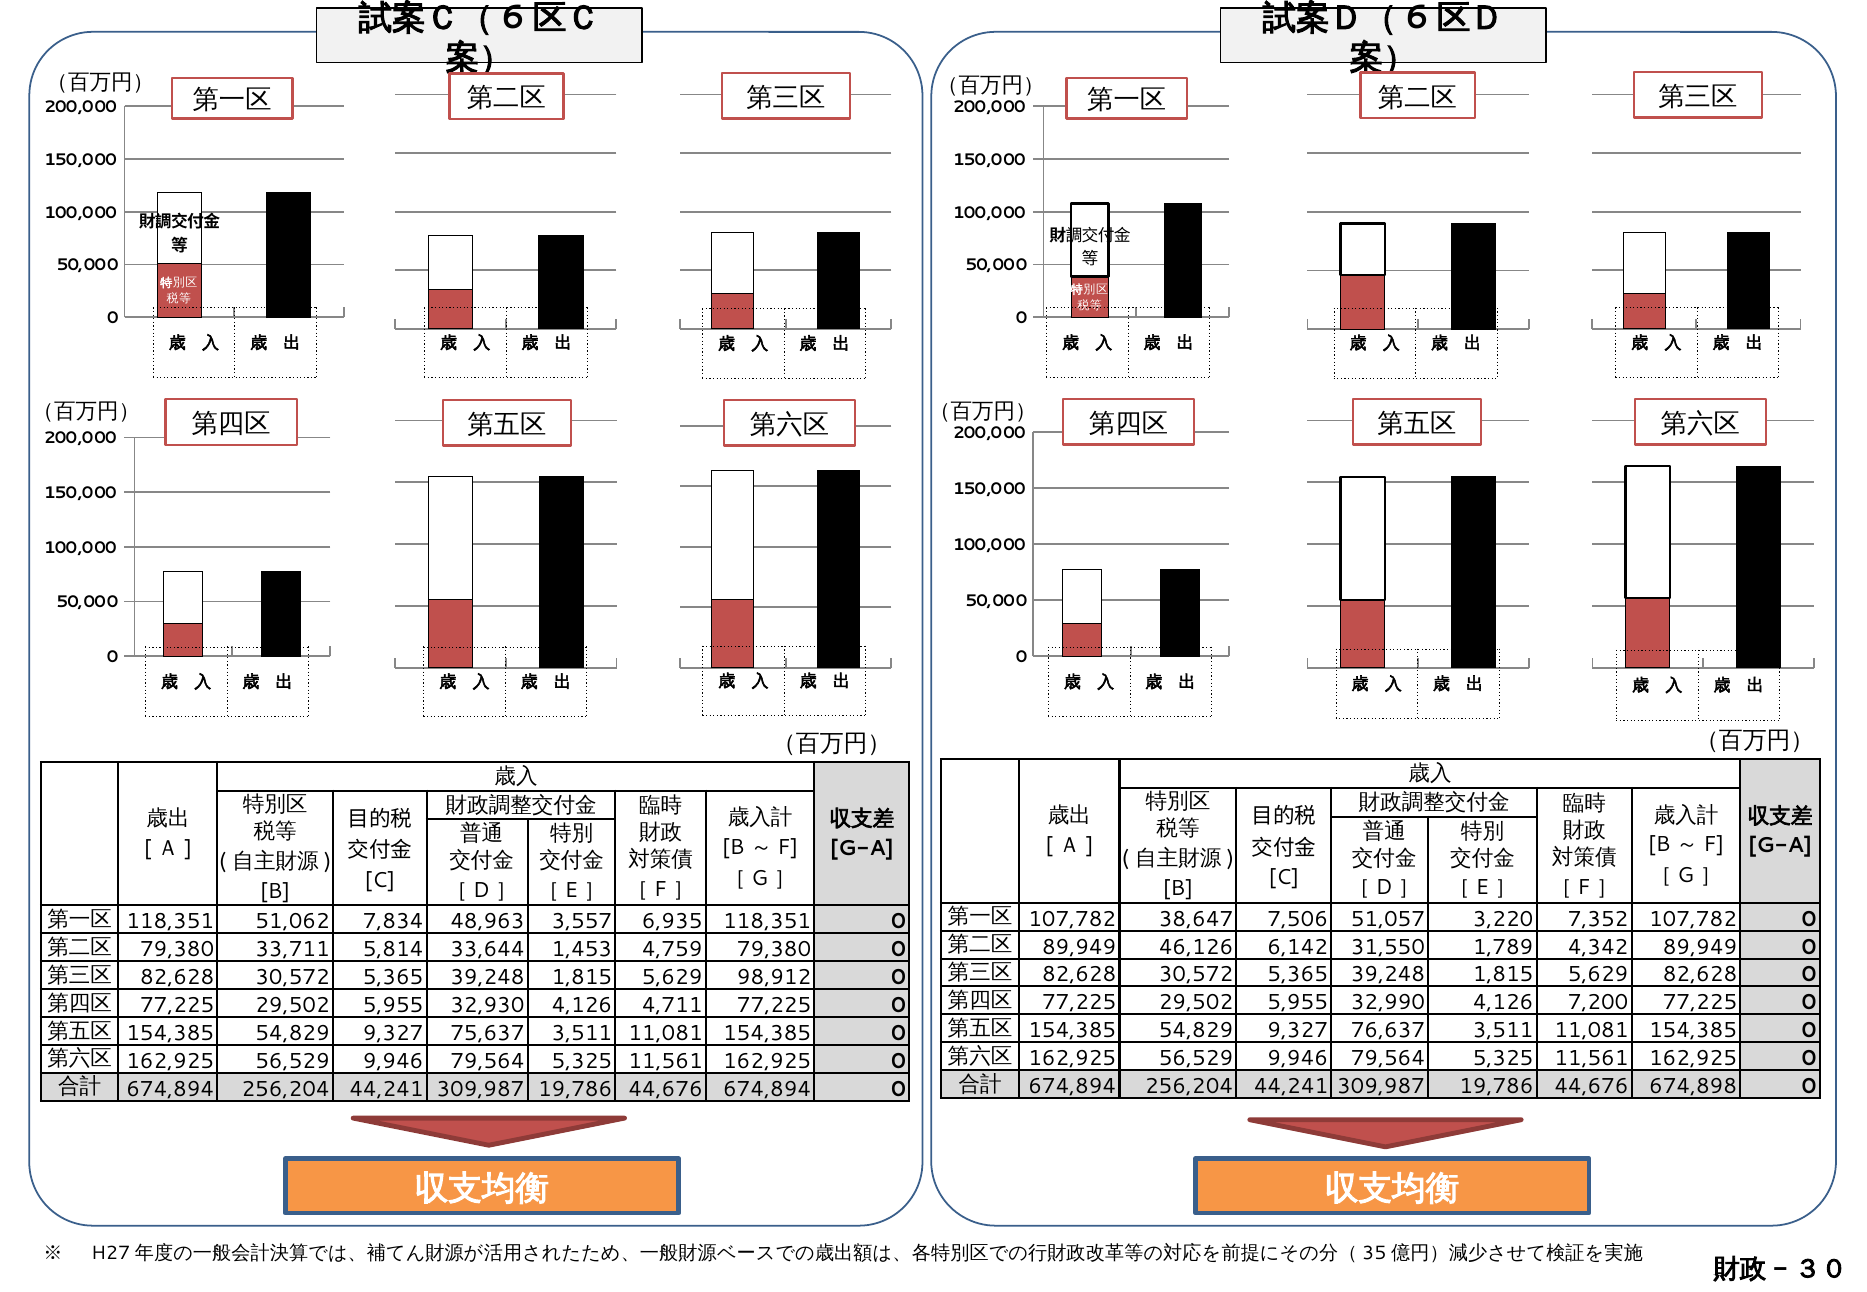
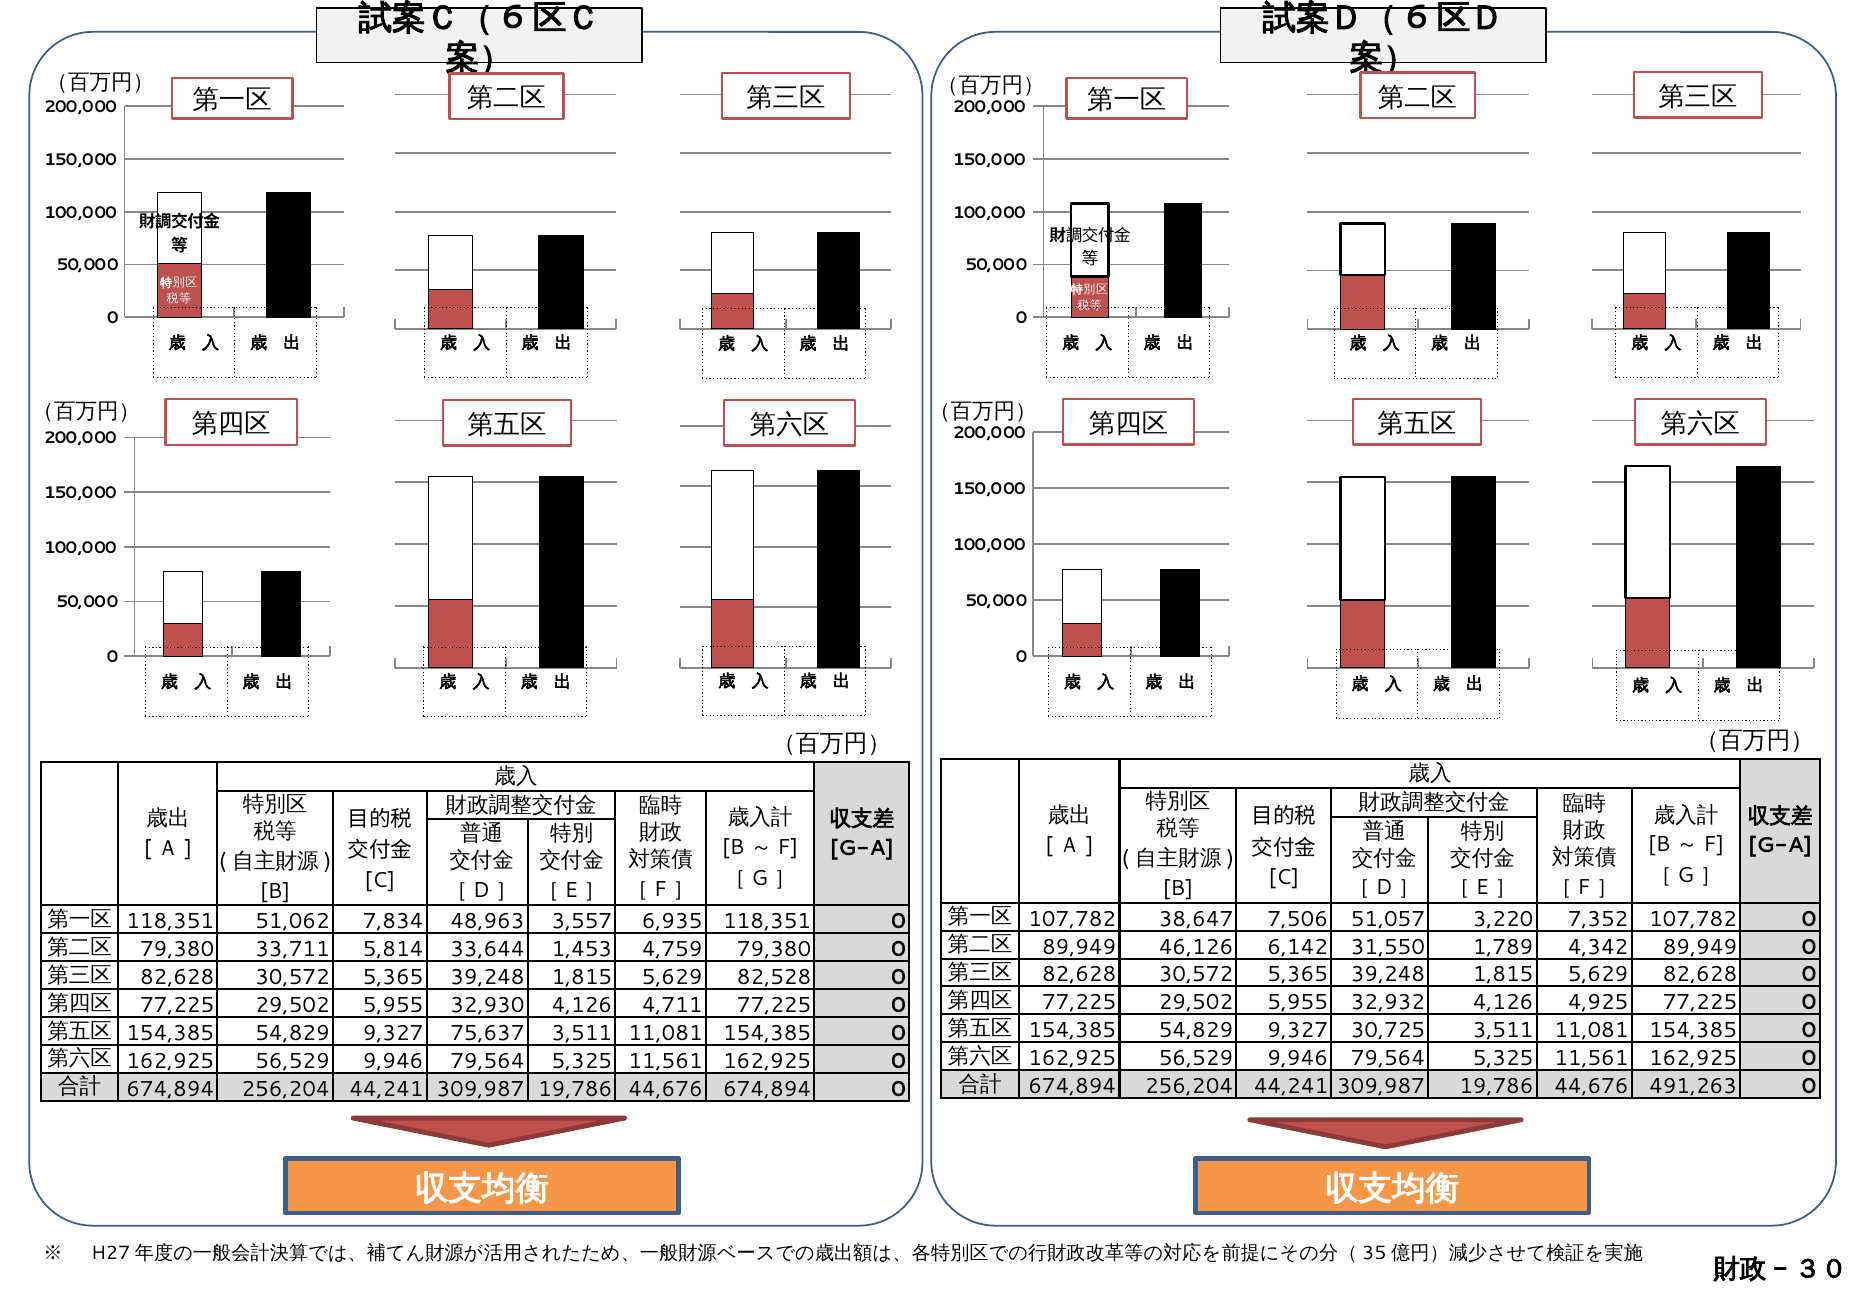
98,912: 98,912 -> 82,528
32,990: 32,990 -> 32,932
7,200: 7,200 -> 4,925
76,637: 76,637 -> 30,725
674,898: 674,898 -> 491,263
